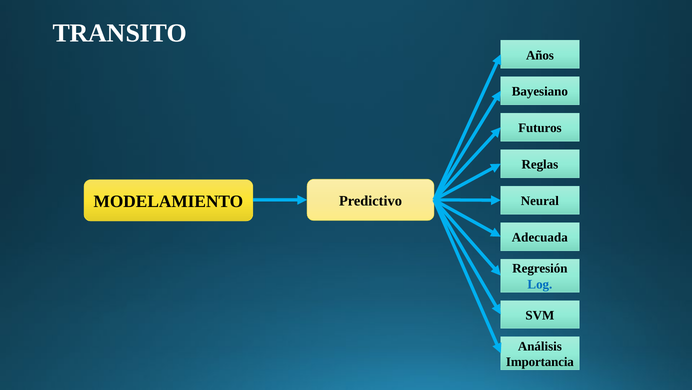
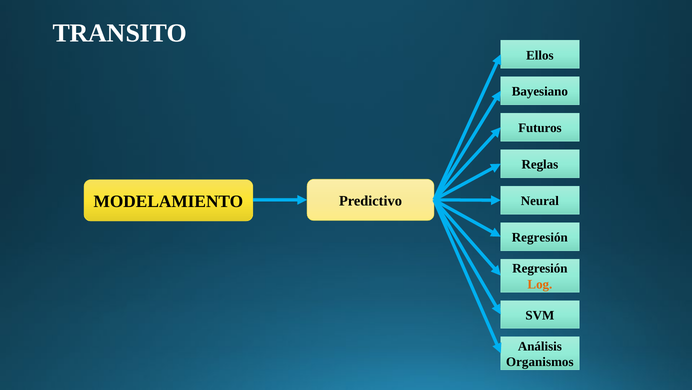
Años: Años -> Ellos
Adecuada at (540, 237): Adecuada -> Regresión
Log colour: blue -> orange
Importancia: Importancia -> Organismos
